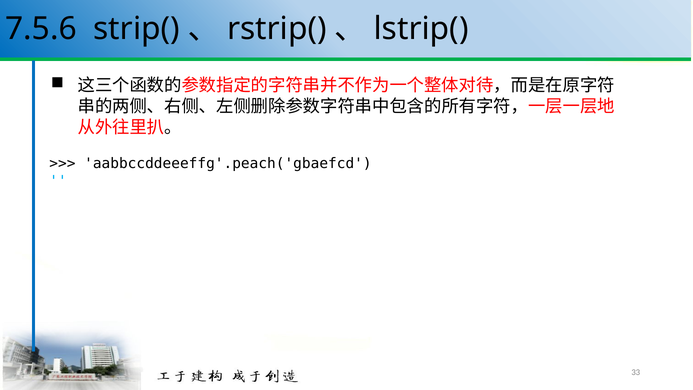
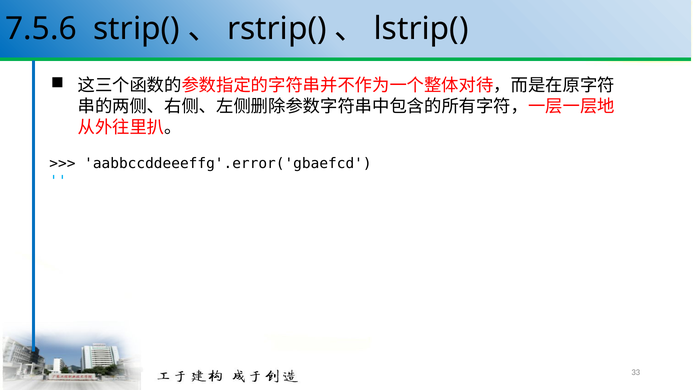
aabbccddeeeffg'.peach('gbaefcd: aabbccddeeeffg'.peach('gbaefcd -> aabbccddeeeffg'.error('gbaefcd
